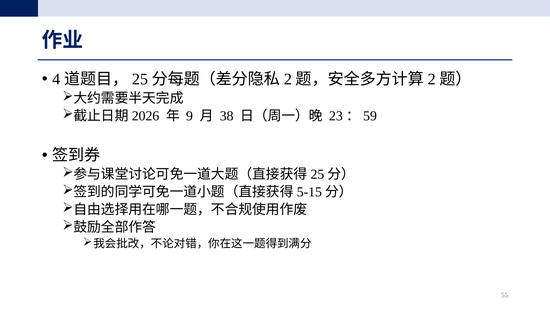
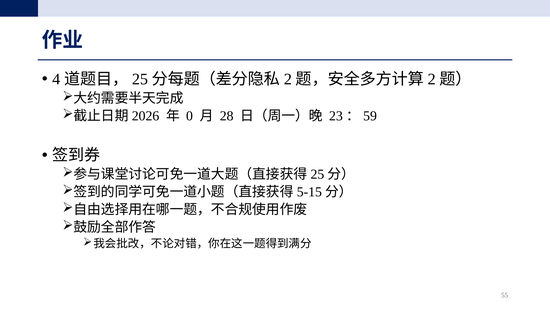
9: 9 -> 0
38: 38 -> 28
